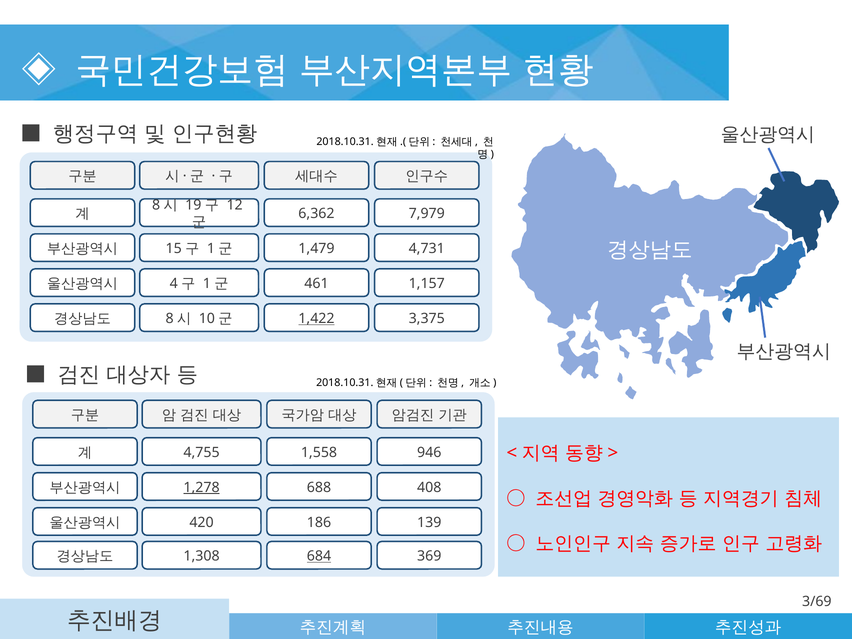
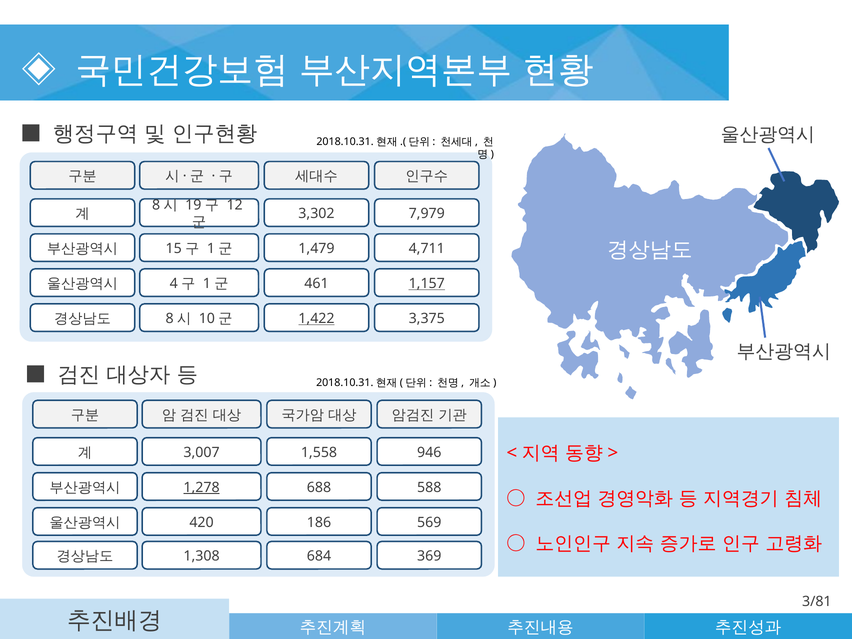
6,362: 6,362 -> 3,302
4,731: 4,731 -> 4,711
1,157 underline: none -> present
4,755: 4,755 -> 3,007
408: 408 -> 588
139: 139 -> 569
684 underline: present -> none
3/69: 3/69 -> 3/81
